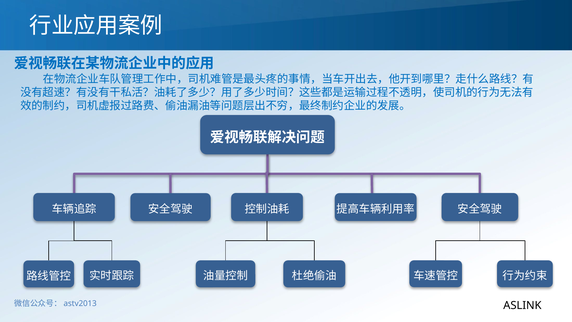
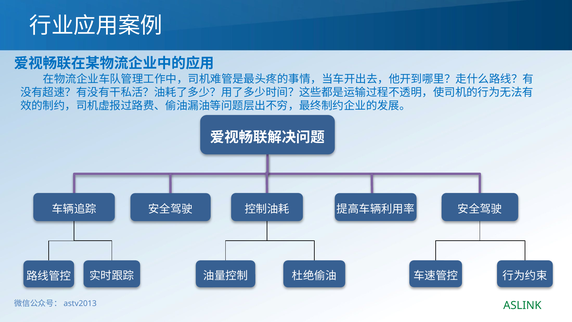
ASLINK colour: black -> green
